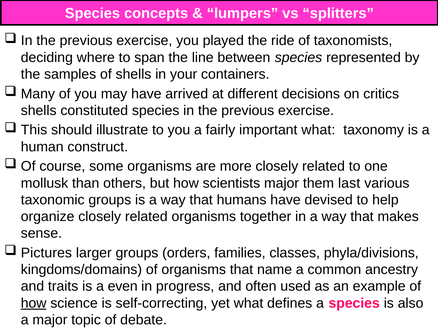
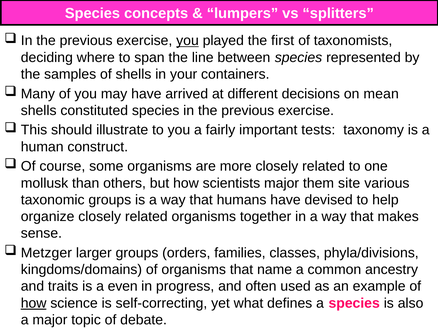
you at (188, 41) underline: none -> present
ride: ride -> first
critics: critics -> mean
important what: what -> tests
last: last -> site
Pictures: Pictures -> Metzger
